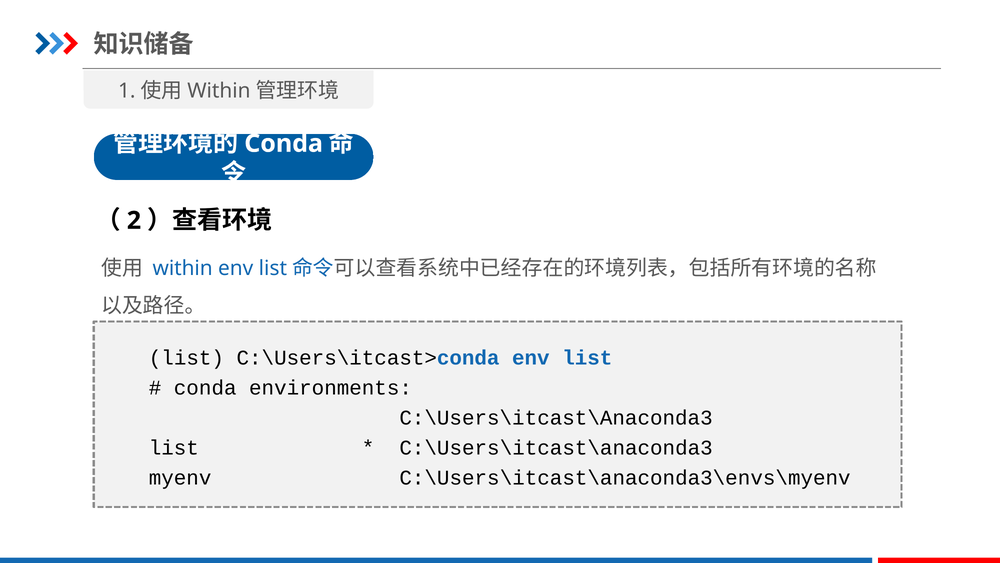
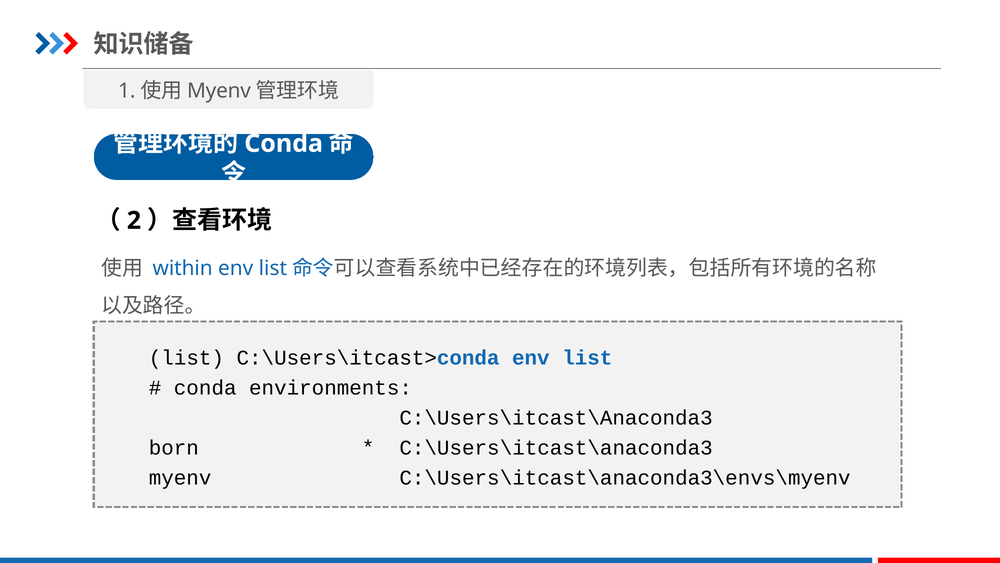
Within at (219, 91): Within -> Myenv
list at (174, 448): list -> born
